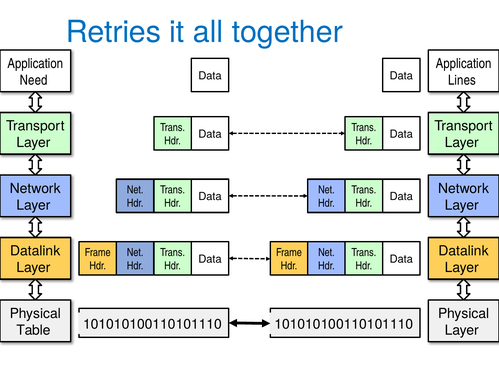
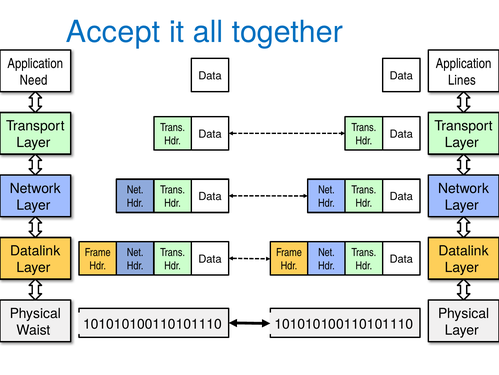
Retries: Retries -> Accept
Table: Table -> Waist
